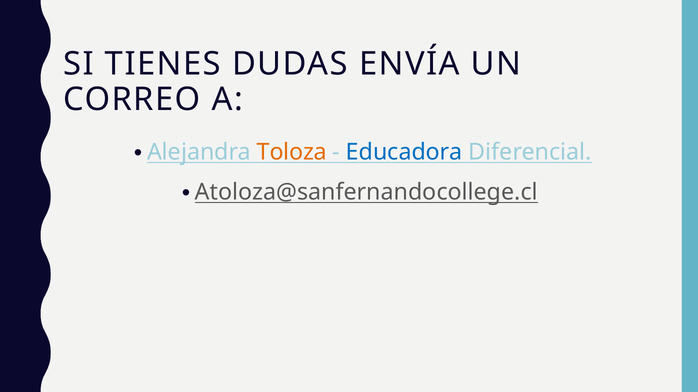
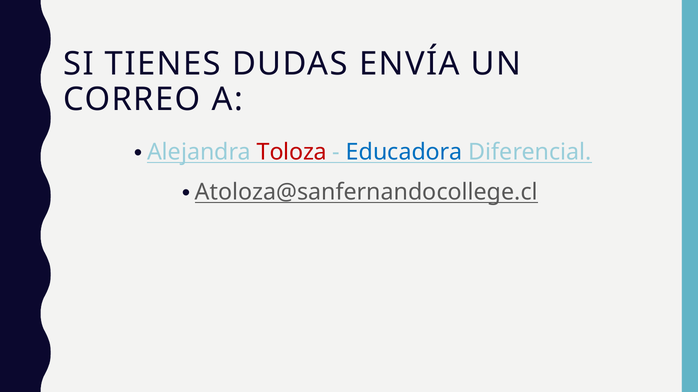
Toloza colour: orange -> red
